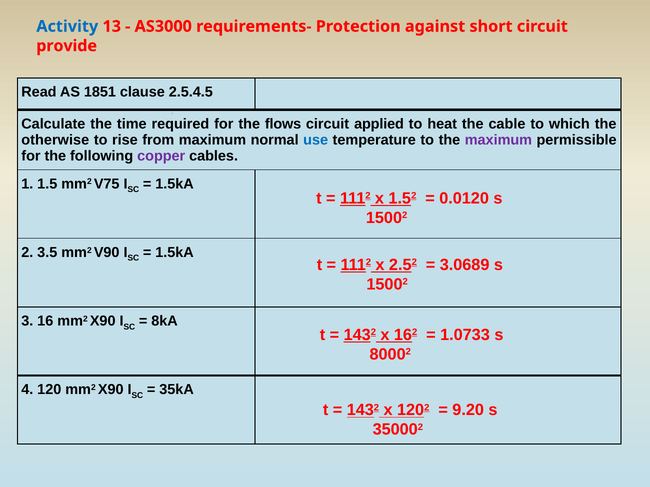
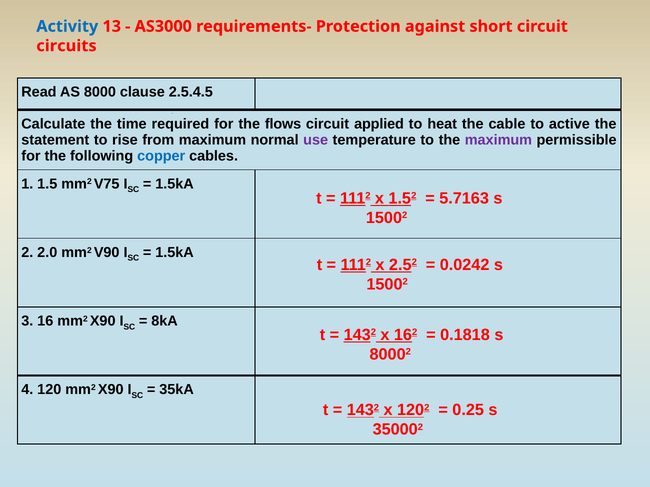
provide: provide -> circuits
1851: 1851 -> 8000
which: which -> active
otherwise: otherwise -> statement
use colour: blue -> purple
copper colour: purple -> blue
0.0120: 0.0120 -> 5.7163
3.5: 3.5 -> 2.0
3.0689: 3.0689 -> 0.0242
1.0733: 1.0733 -> 0.1818
9.20: 9.20 -> 0.25
